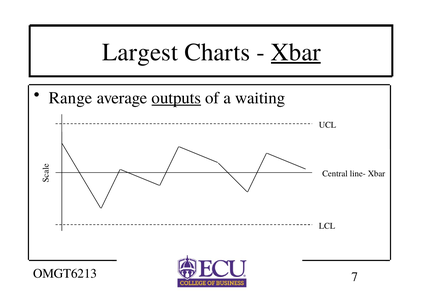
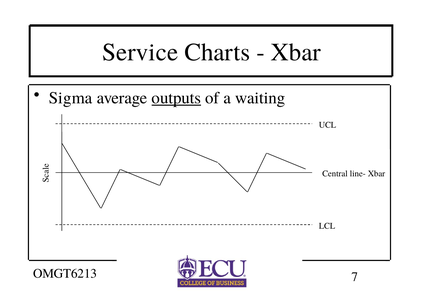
Largest: Largest -> Service
Xbar at (296, 52) underline: present -> none
Range: Range -> Sigma
